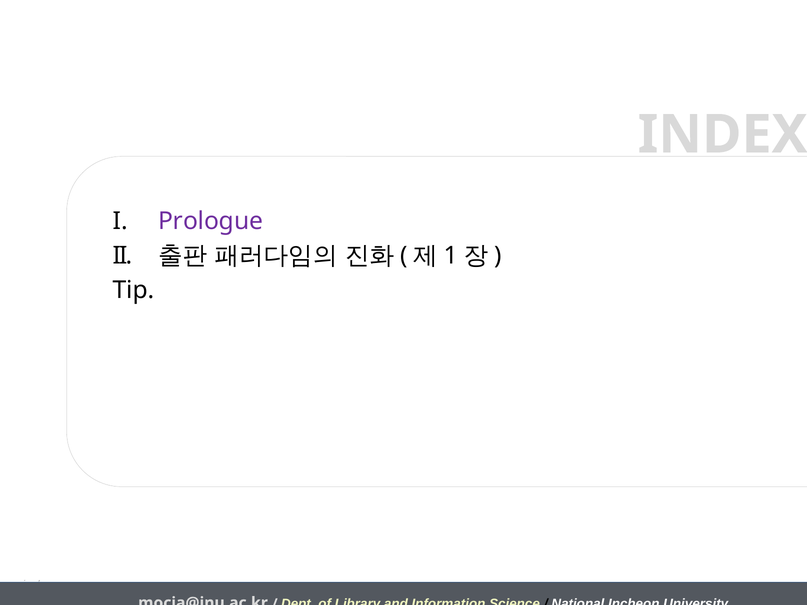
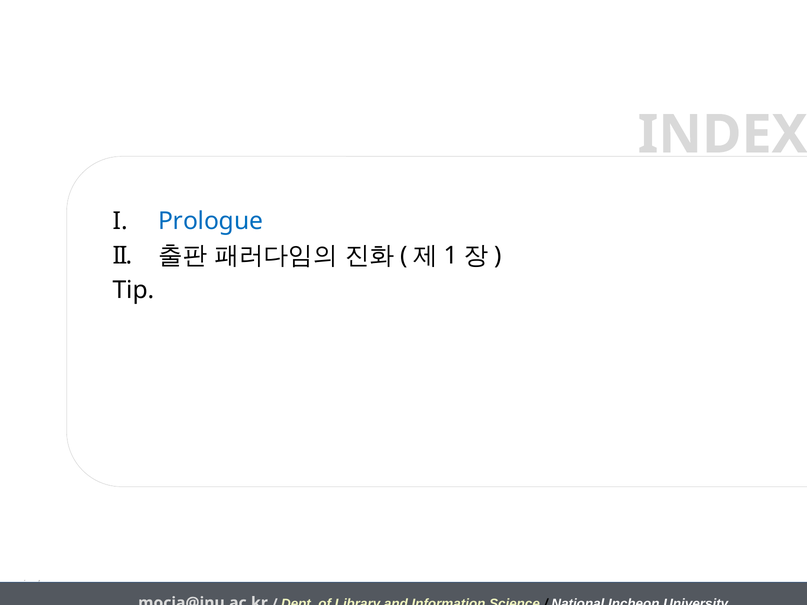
Prologue colour: purple -> blue
